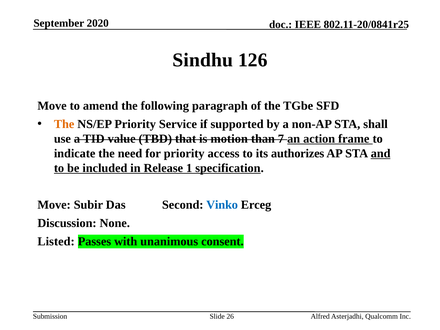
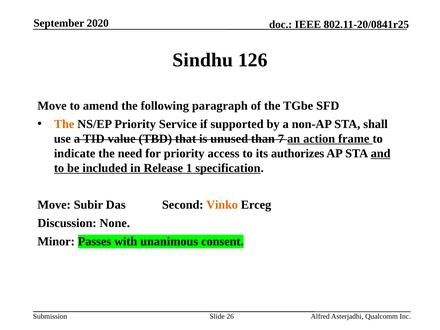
motion: motion -> unused
Vinko colour: blue -> orange
Listed: Listed -> Minor
